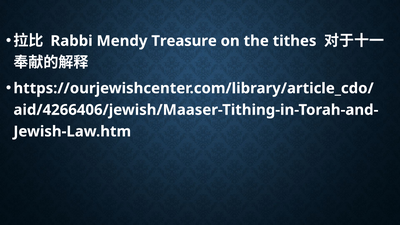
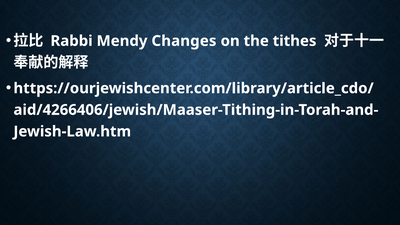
Treasure: Treasure -> Changes
